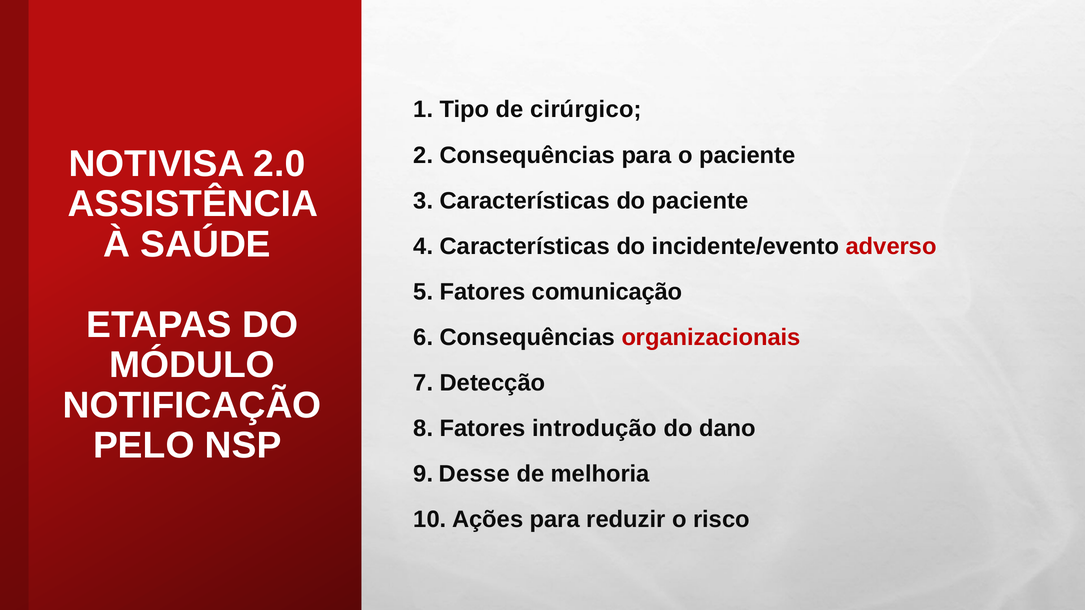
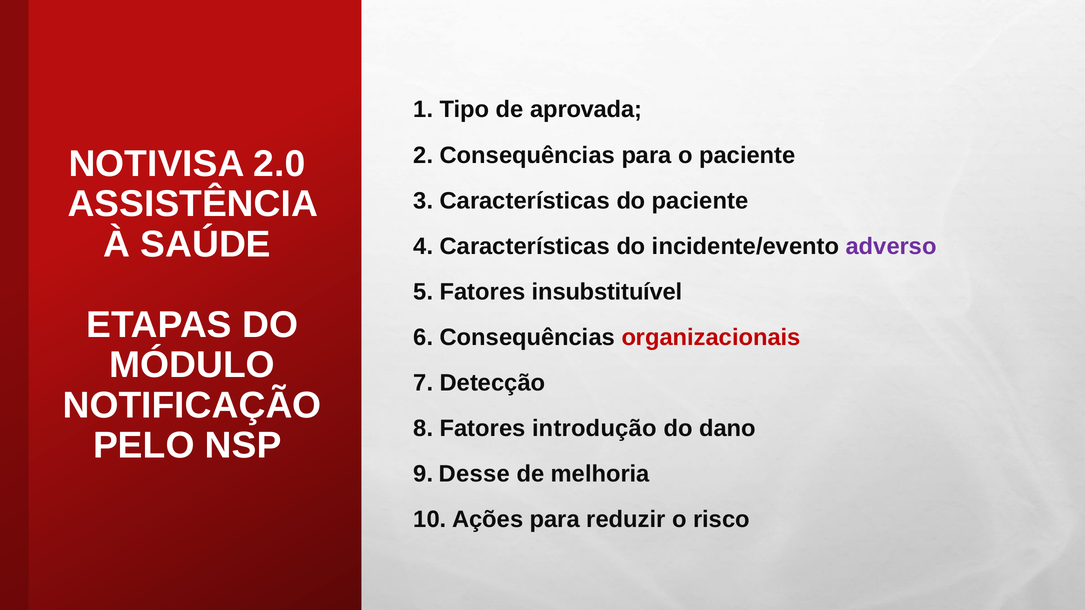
cirúrgico: cirúrgico -> aprovada
adverso colour: red -> purple
comunicação: comunicação -> insubstituível
